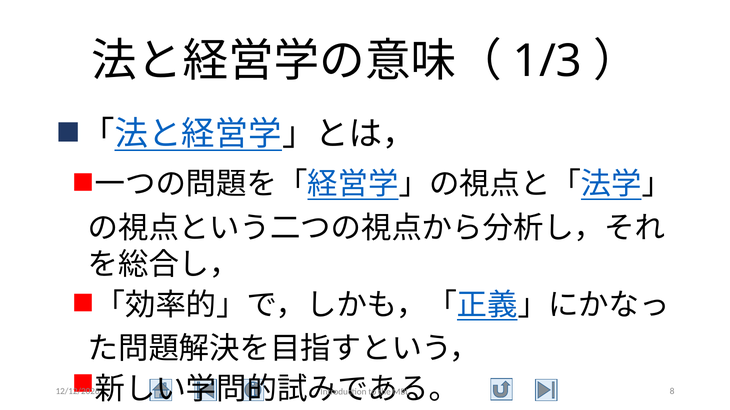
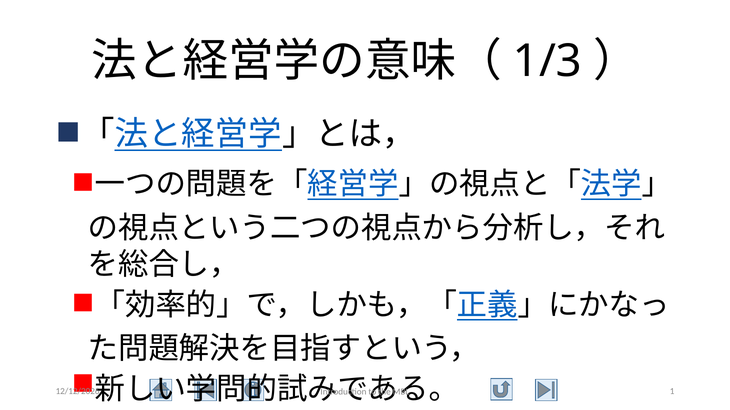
8: 8 -> 1
